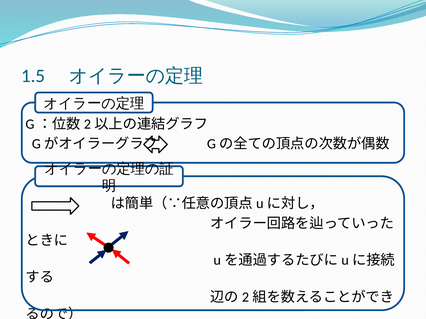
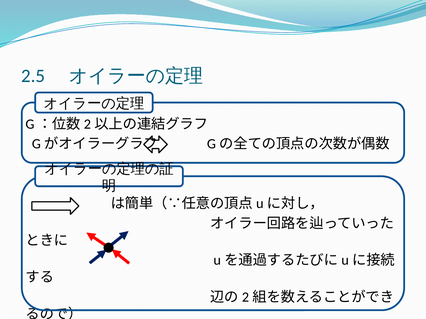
1.5: 1.5 -> 2.5
